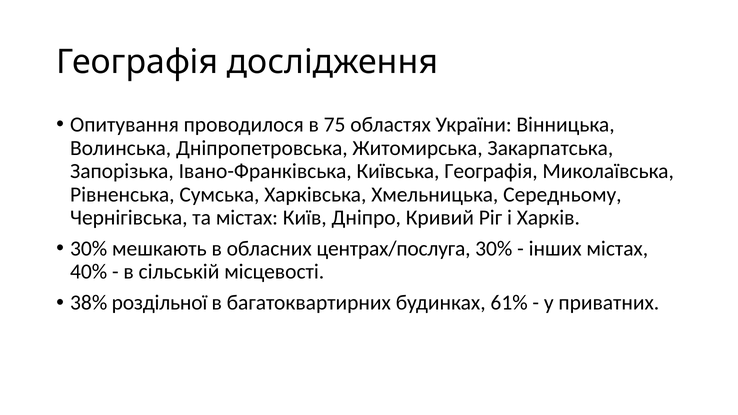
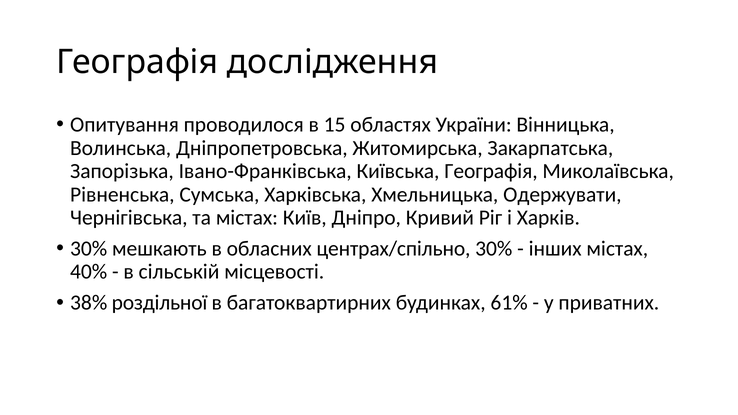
75: 75 -> 15
Середньому: Середньому -> Одержувати
центрах/послуга: центрах/послуга -> центрах/спільно
